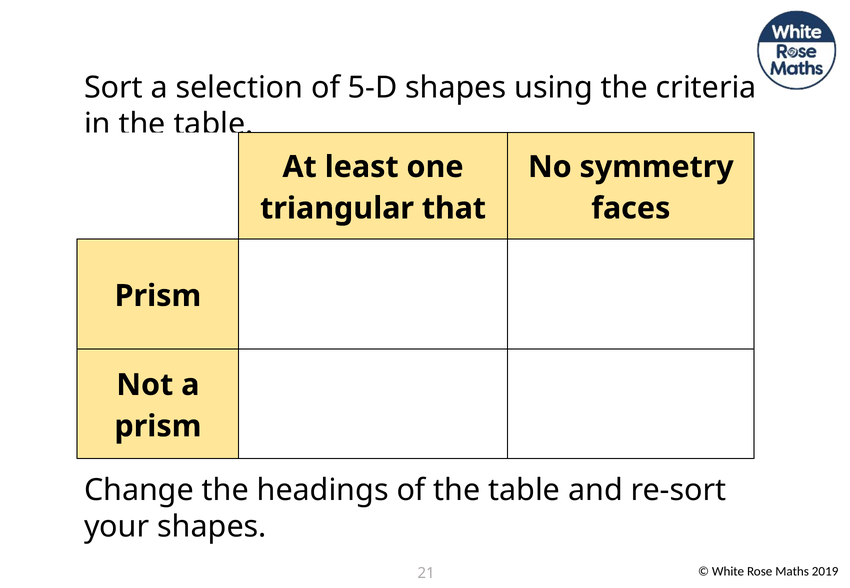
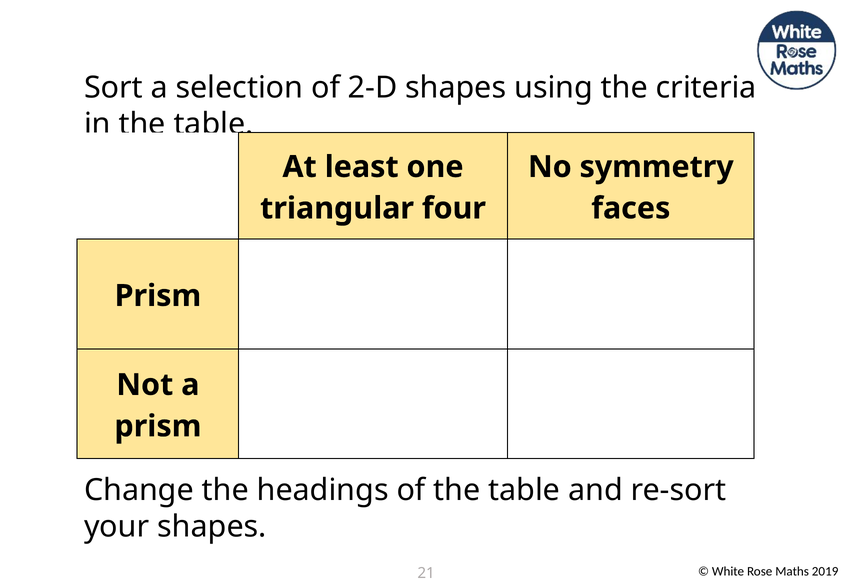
5-D: 5-D -> 2-D
that: that -> four
